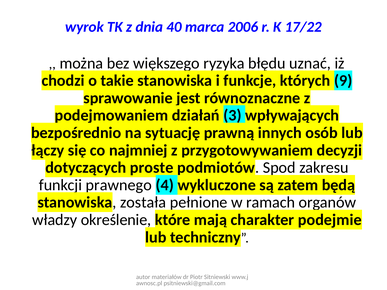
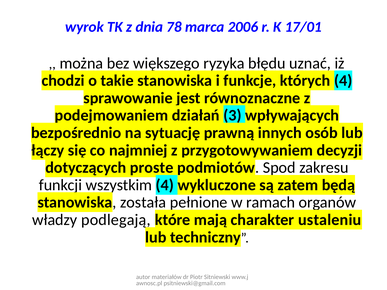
40: 40 -> 78
17/22: 17/22 -> 17/01
których 9: 9 -> 4
prawnego: prawnego -> wszystkim
określenie: określenie -> podlegają
podejmie: podejmie -> ustaleniu
